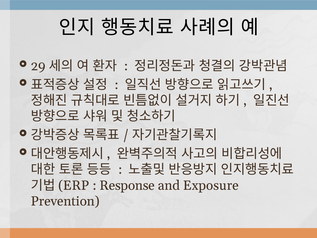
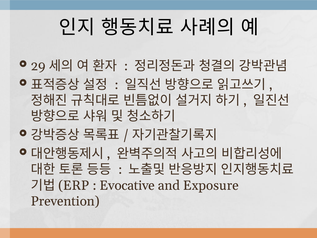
Response: Response -> Evocative
